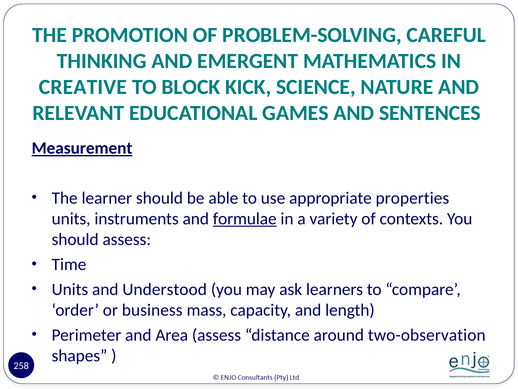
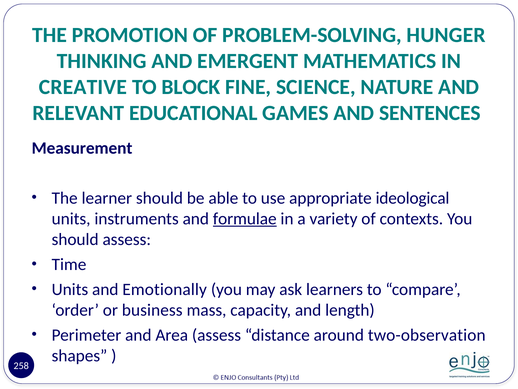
CAREFUL: CAREFUL -> HUNGER
KICK: KICK -> FINE
Measurement underline: present -> none
properties: properties -> ideological
Understood: Understood -> Emotionally
